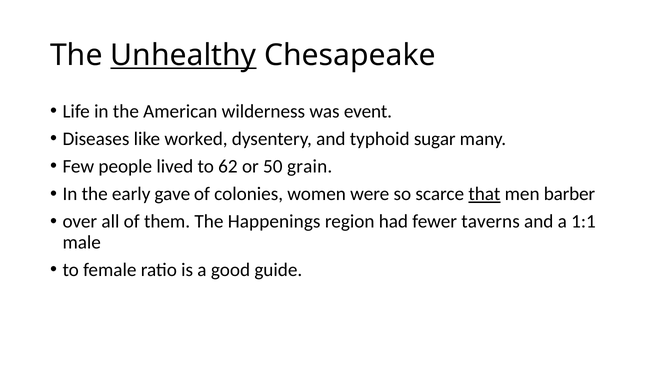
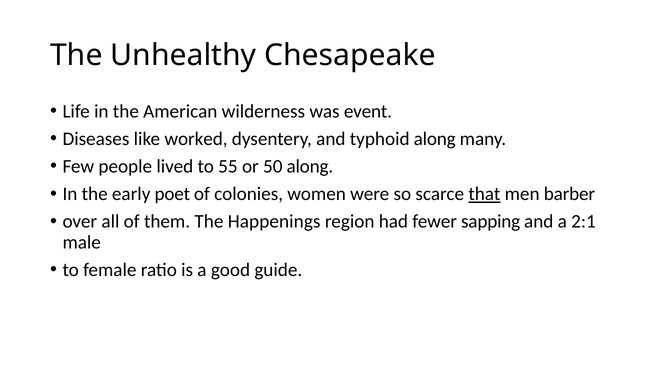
Unhealthy underline: present -> none
typhoid sugar: sugar -> along
62: 62 -> 55
50 grain: grain -> along
gave: gave -> poet
taverns: taverns -> sapping
1:1: 1:1 -> 2:1
